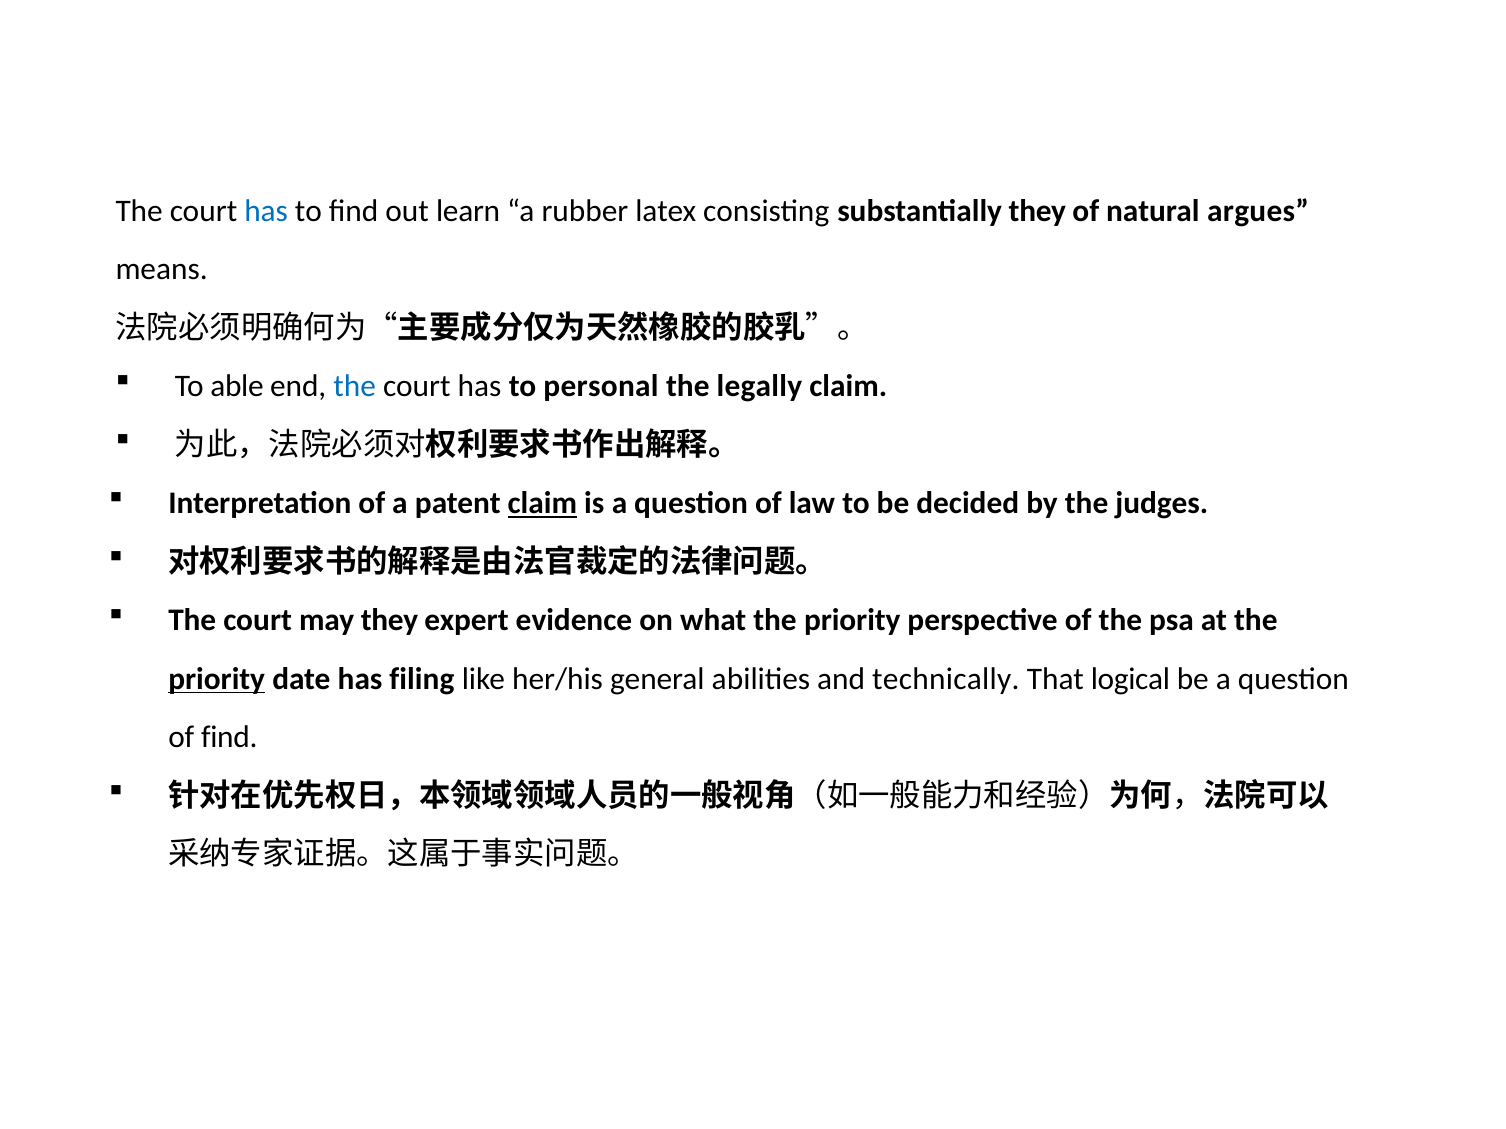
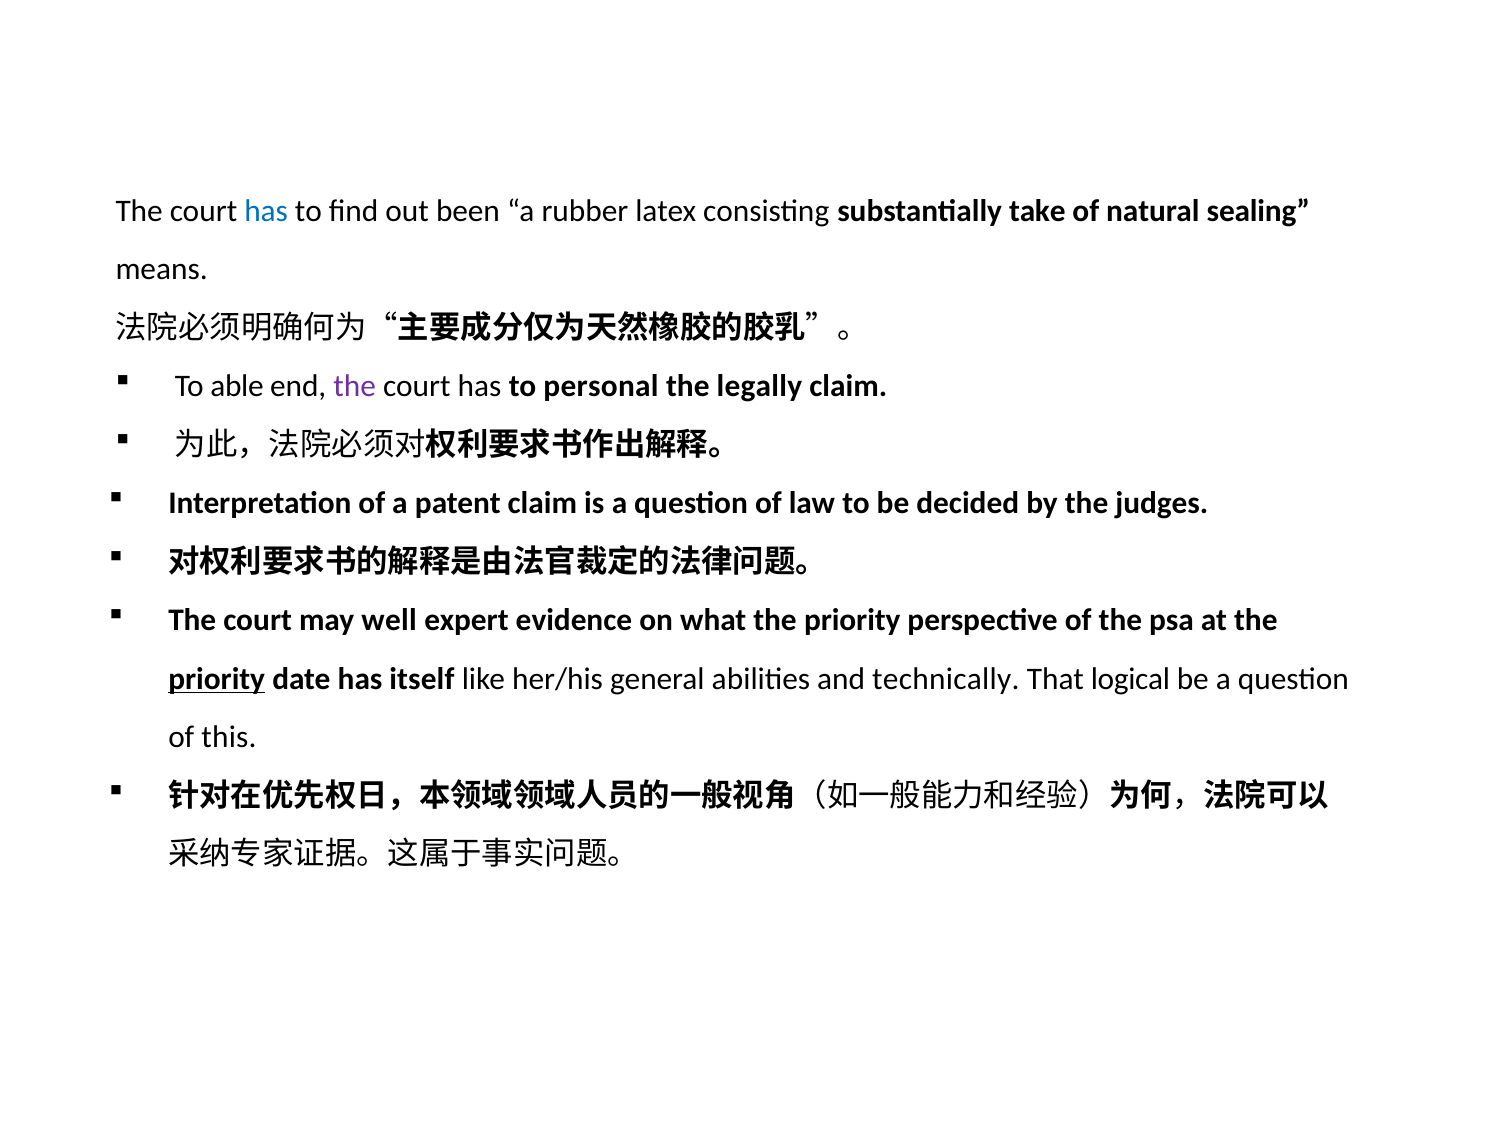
learn: learn -> been
substantially they: they -> take
argues: argues -> sealing
the at (355, 387) colour: blue -> purple
claim at (542, 504) underline: present -> none
may they: they -> well
filing: filing -> itself
of find: find -> this
